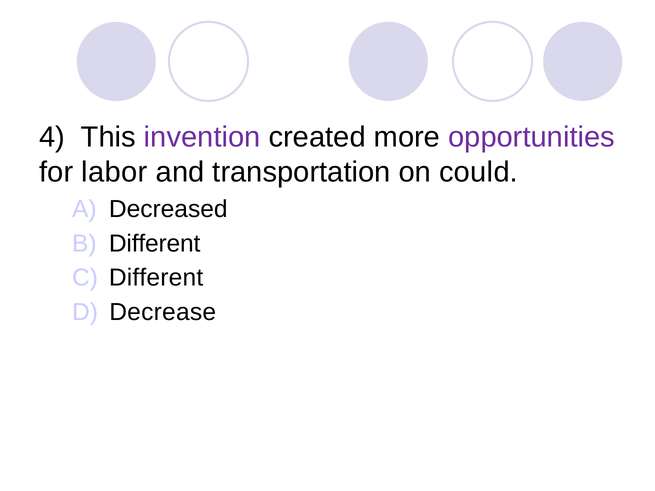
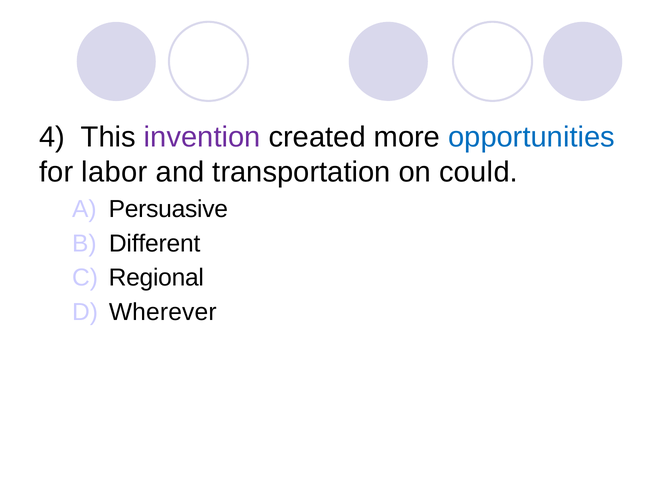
opportunities colour: purple -> blue
Decreased: Decreased -> Persuasive
Different at (156, 278): Different -> Regional
Decrease: Decrease -> Wherever
